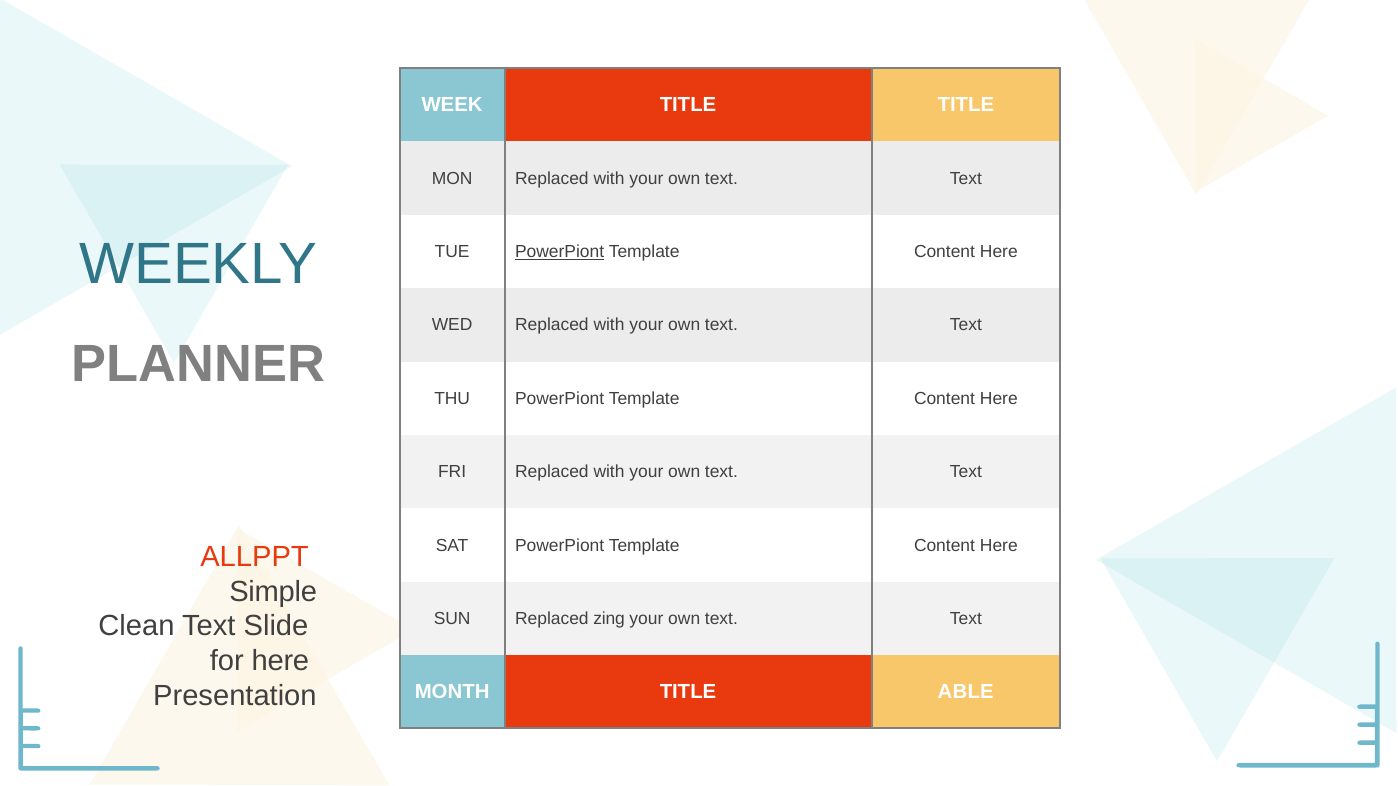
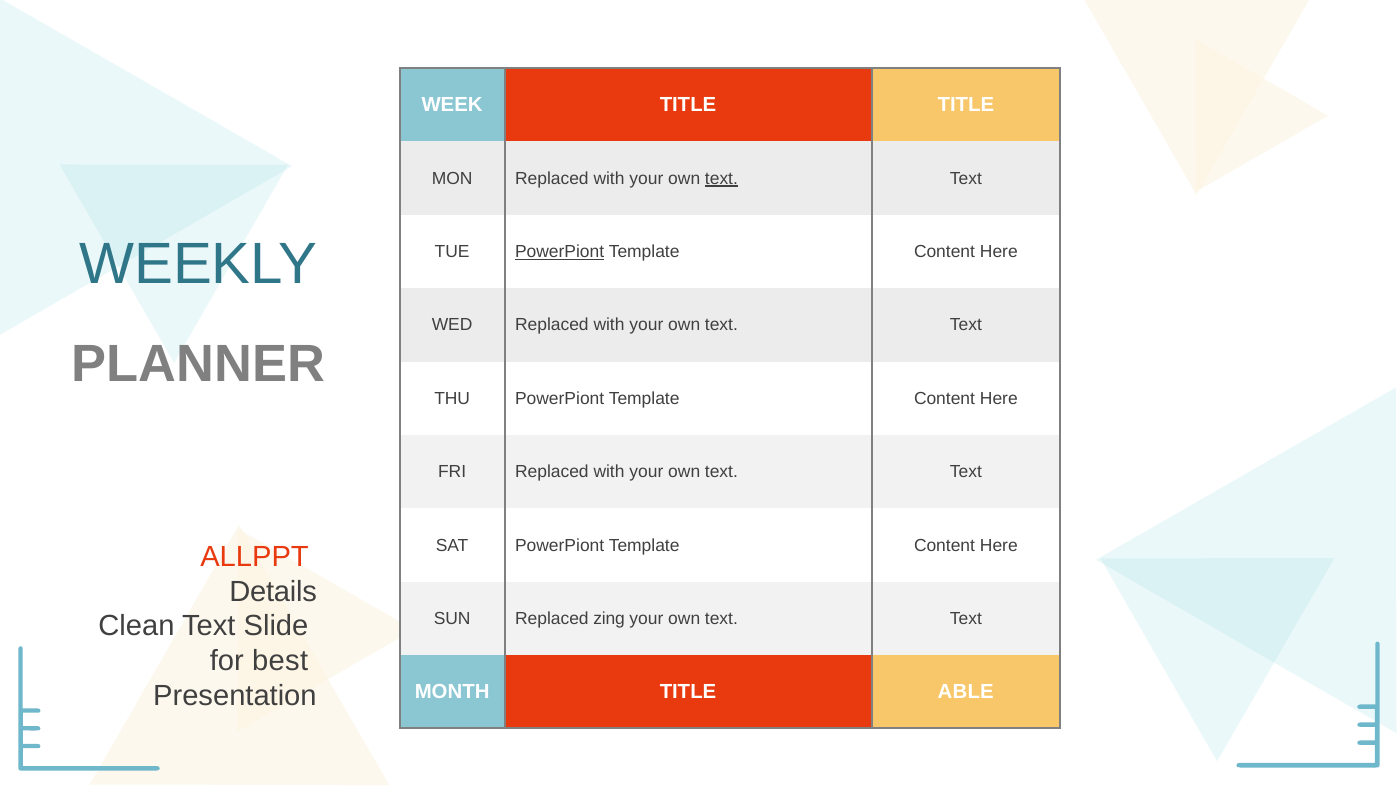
text at (721, 179) underline: none -> present
Simple: Simple -> Details
for here: here -> best
